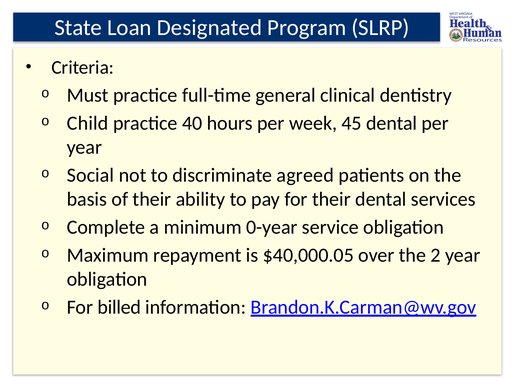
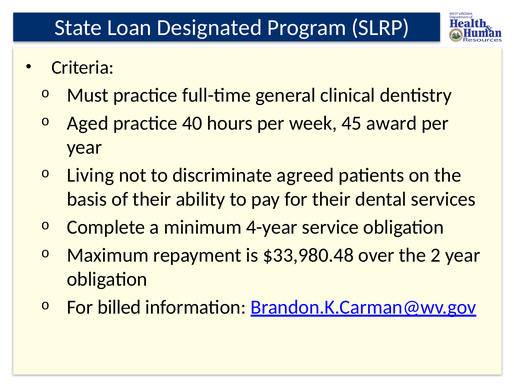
Child: Child -> Aged
45 dental: dental -> award
Social: Social -> Living
0-year: 0-year -> 4-year
$40,000.05: $40,000.05 -> $33,980.48
